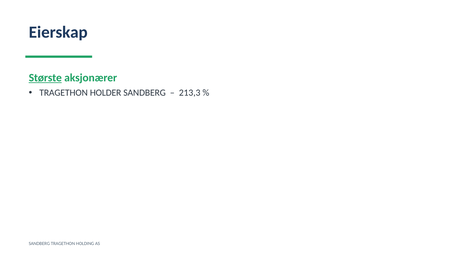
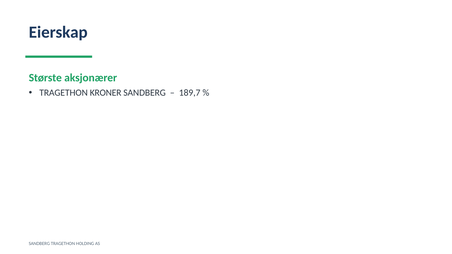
Største underline: present -> none
HOLDER: HOLDER -> KRONER
213,3: 213,3 -> 189,7
